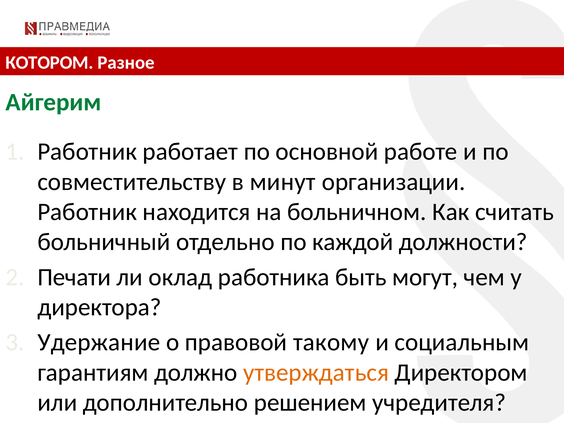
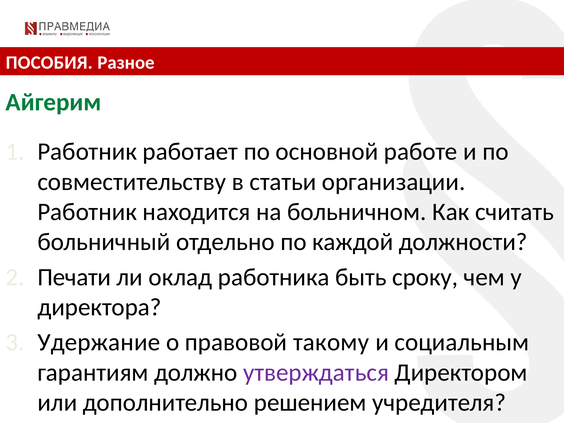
КОТОРОМ: КОТОРОМ -> ПОСОБИЯ
минут: минут -> статьи
могут: могут -> сроку
утверждаться colour: orange -> purple
